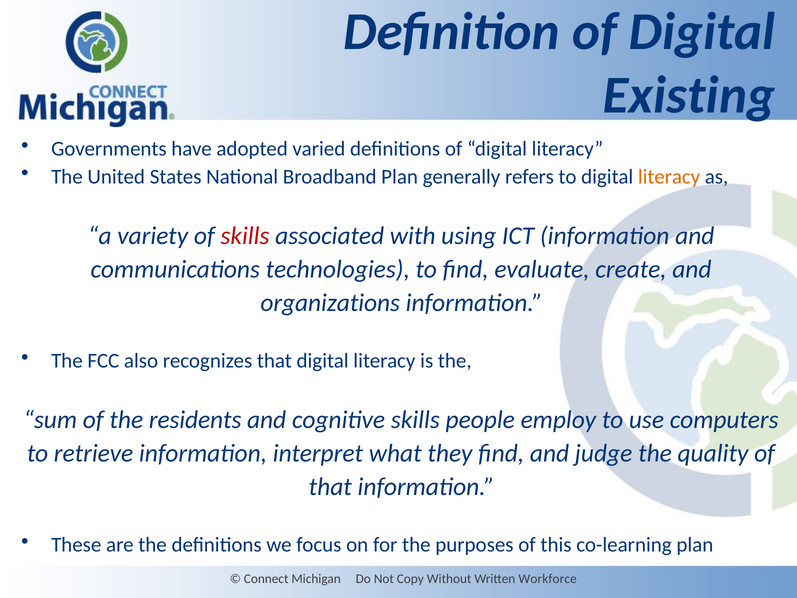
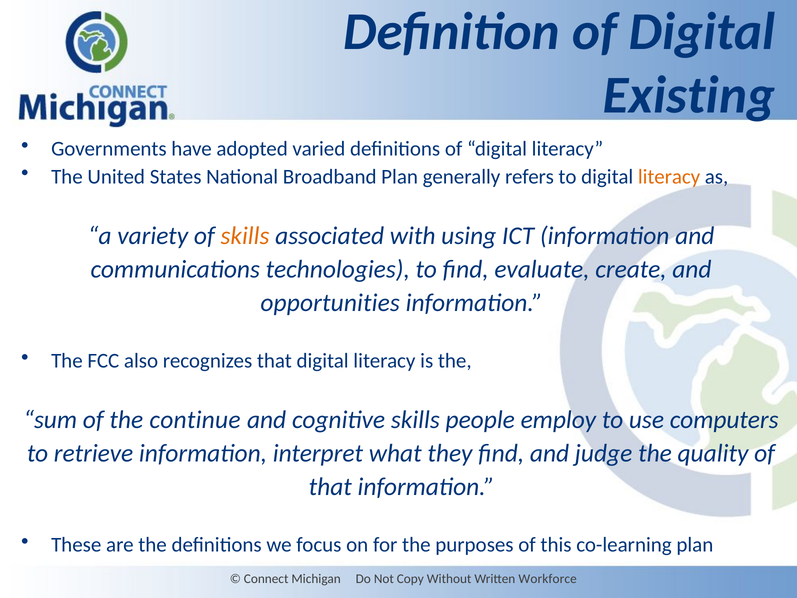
skills at (245, 236) colour: red -> orange
organizations: organizations -> opportunities
residents: residents -> continue
